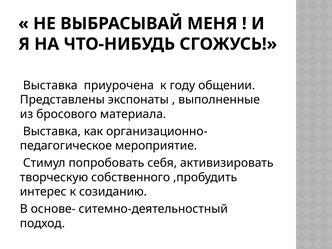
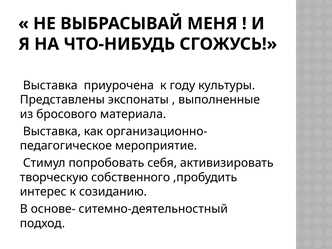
общении: общении -> культуры
